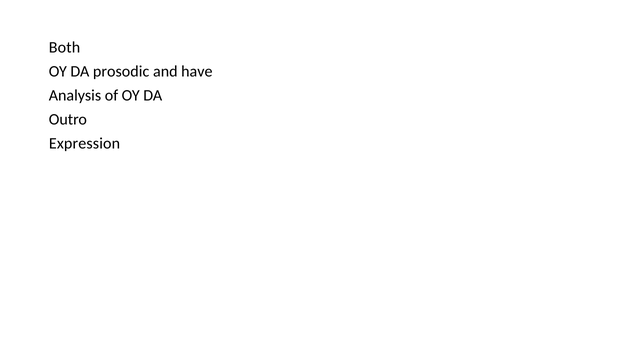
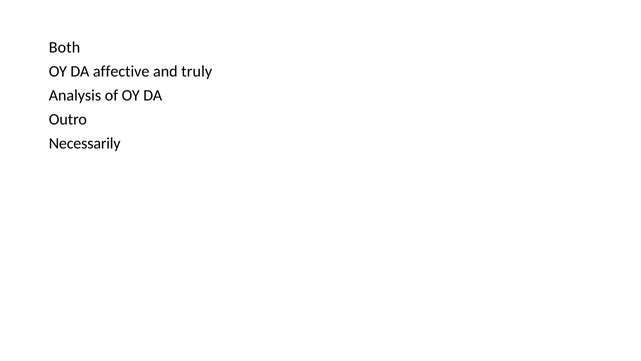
prosodic: prosodic -> affective
have: have -> truly
Expression: Expression -> Necessarily
